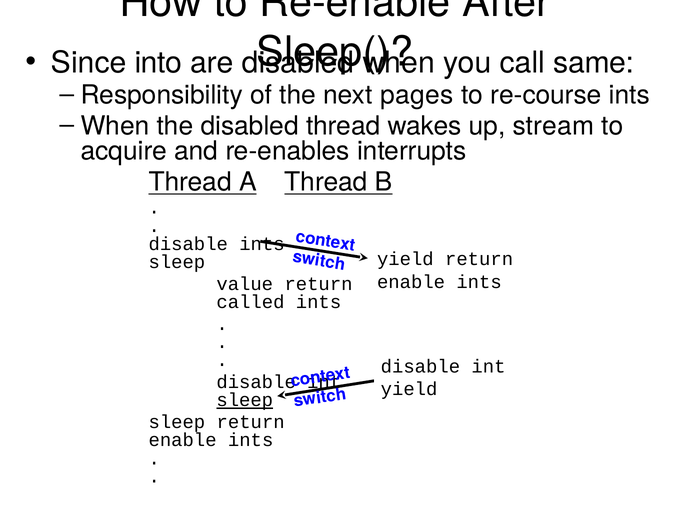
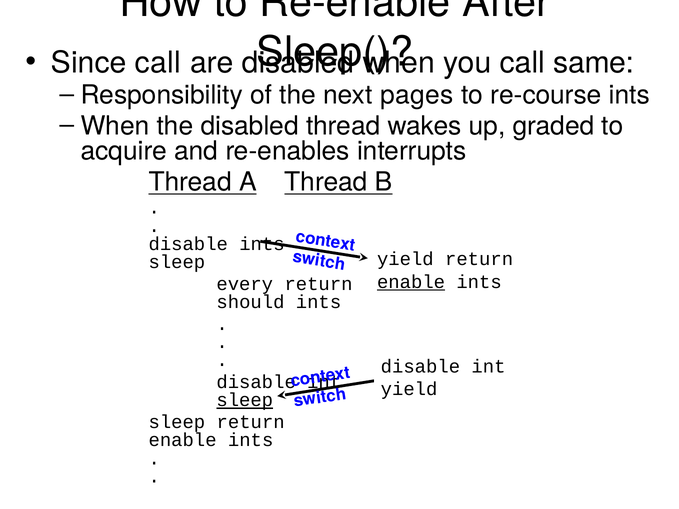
Since into: into -> call
stream: stream -> graded
enable at (411, 282) underline: none -> present
value: value -> every
called: called -> should
